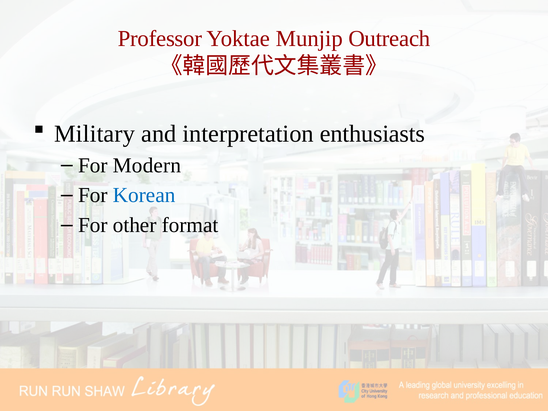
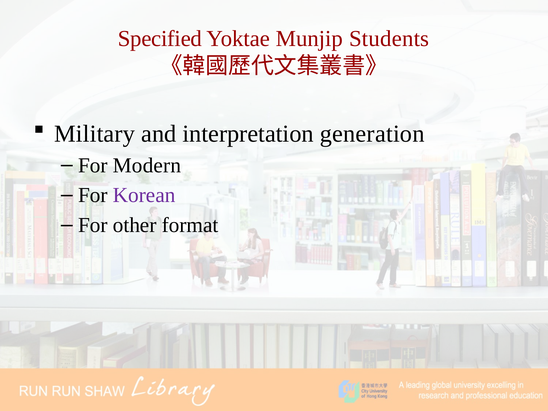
Professor: Professor -> Specified
Outreach: Outreach -> Students
enthusiasts: enthusiasts -> generation
Korean colour: blue -> purple
